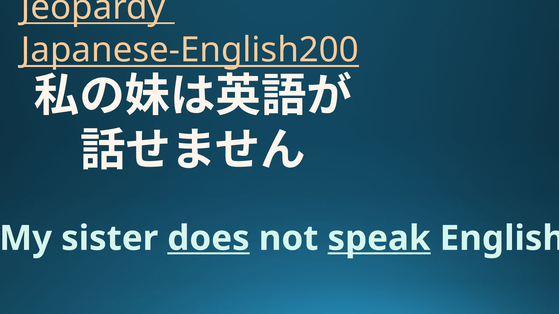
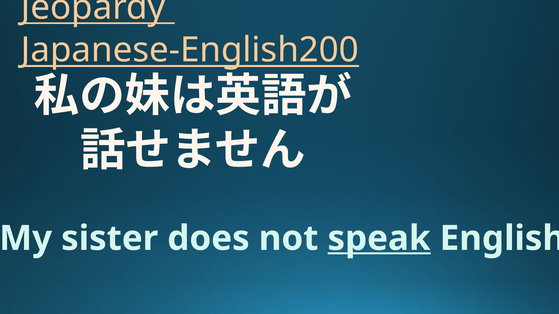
does underline: present -> none
